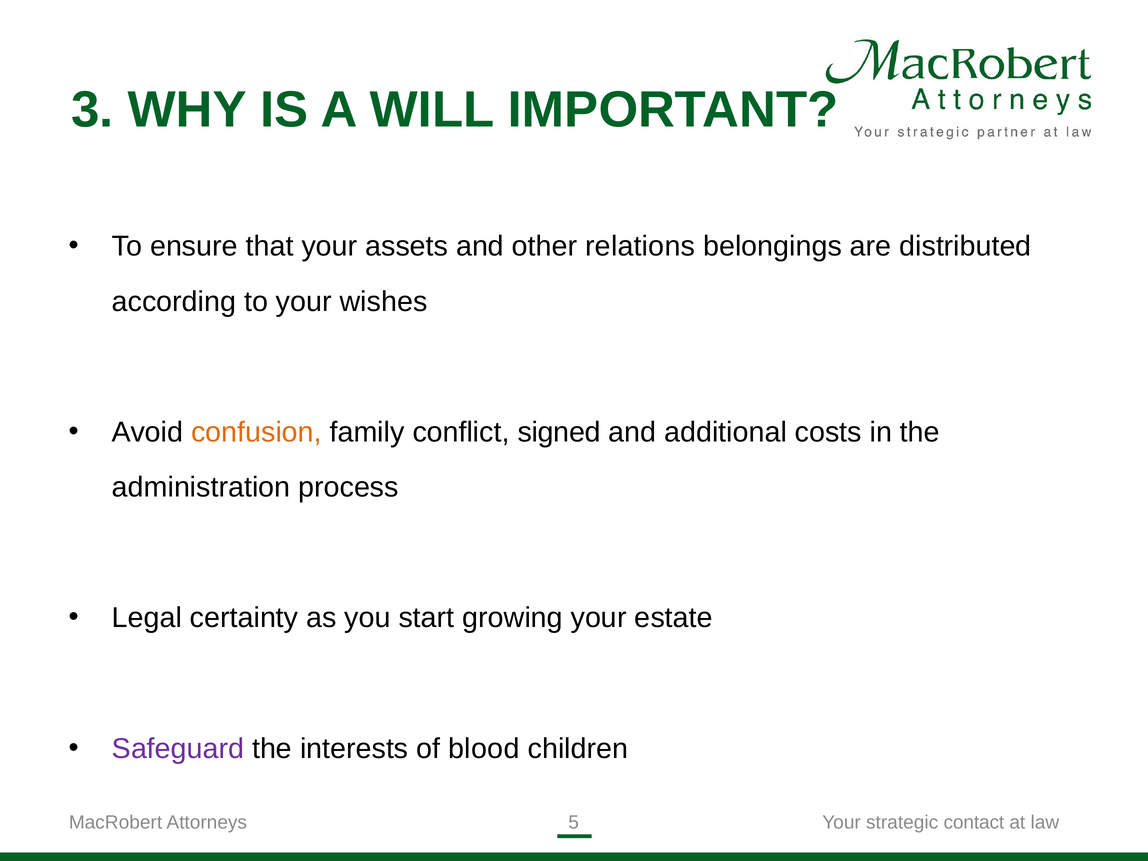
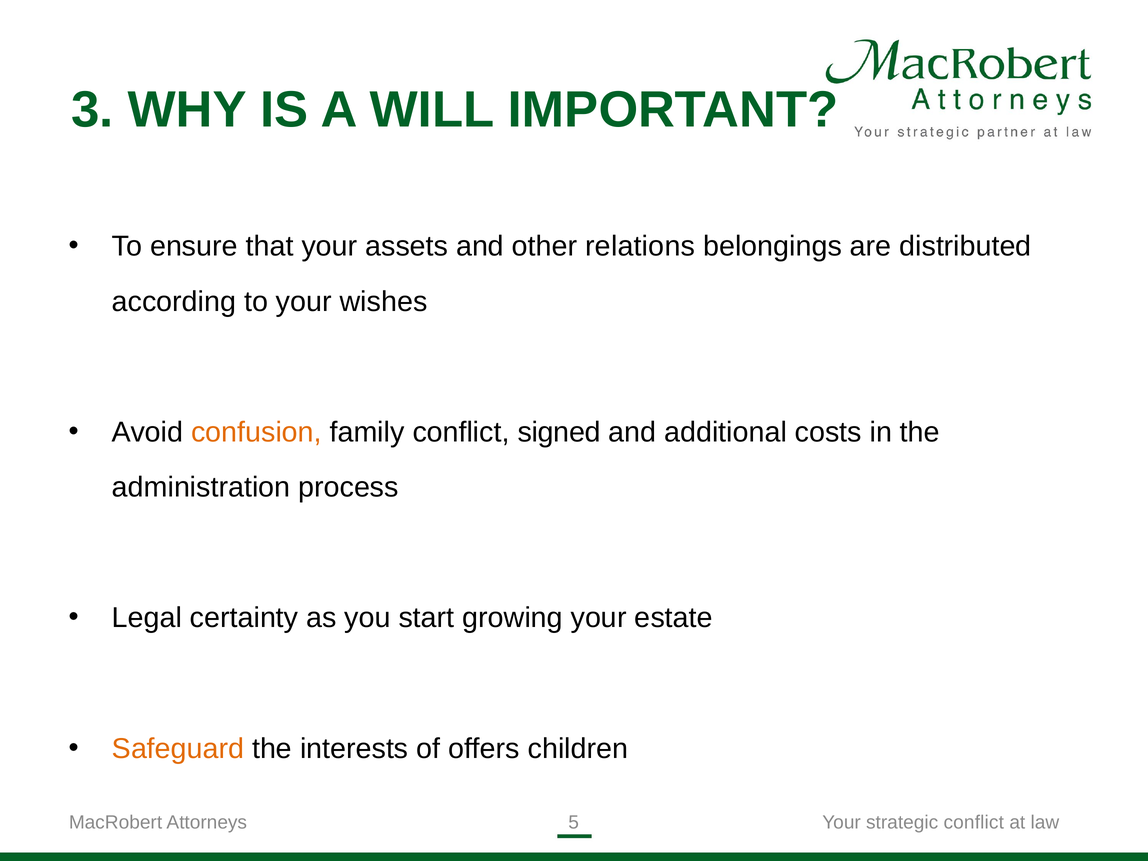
Safeguard colour: purple -> orange
blood: blood -> offers
strategic contact: contact -> conflict
